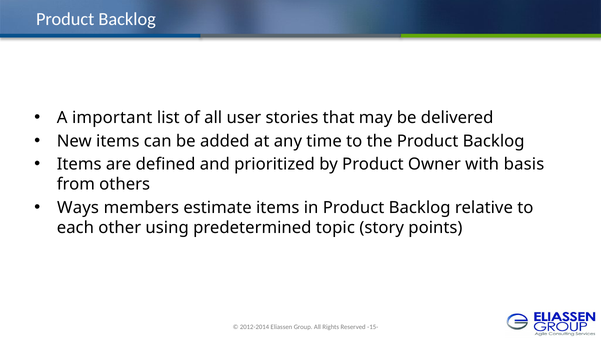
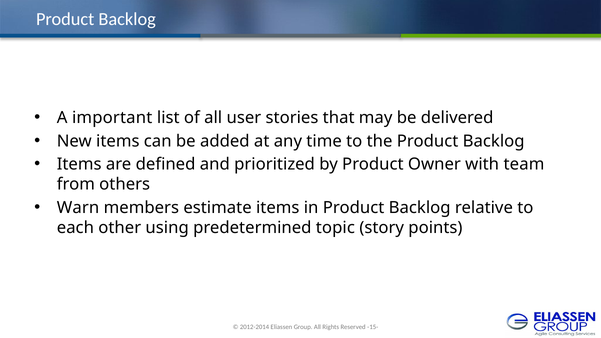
basis: basis -> team
Ways: Ways -> Warn
